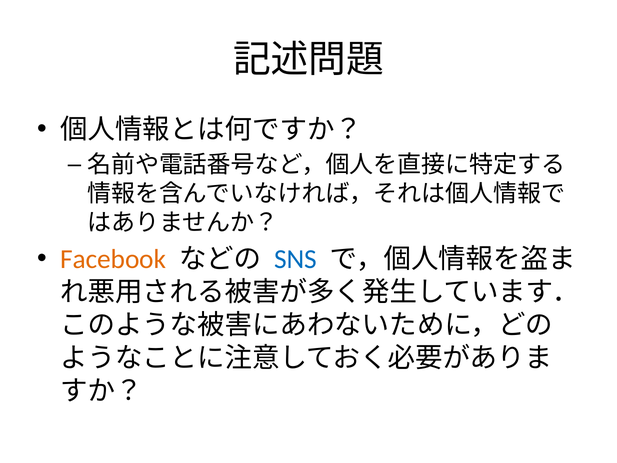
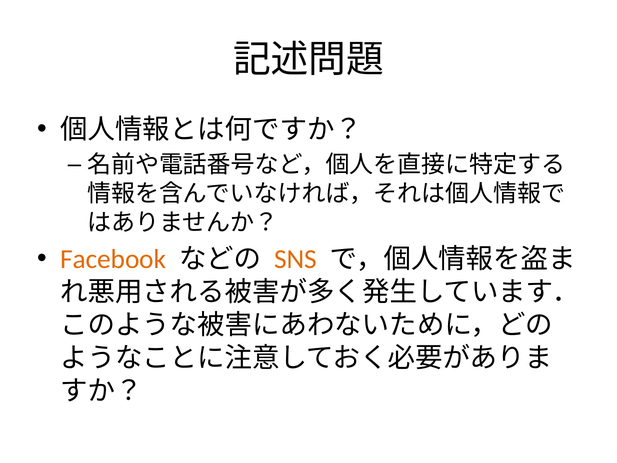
SNS colour: blue -> orange
